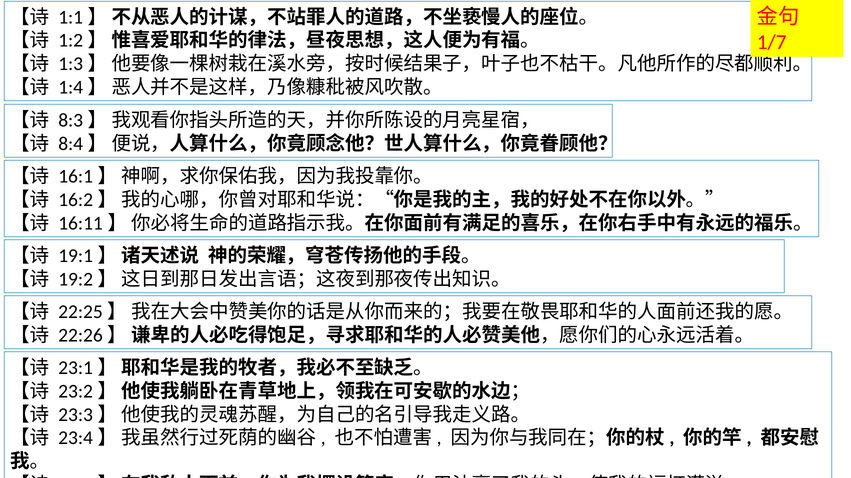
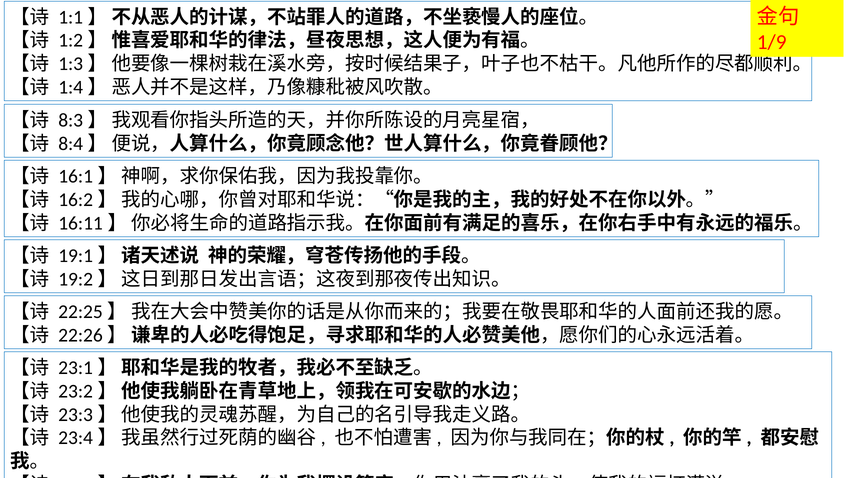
1/7: 1/7 -> 1/9
